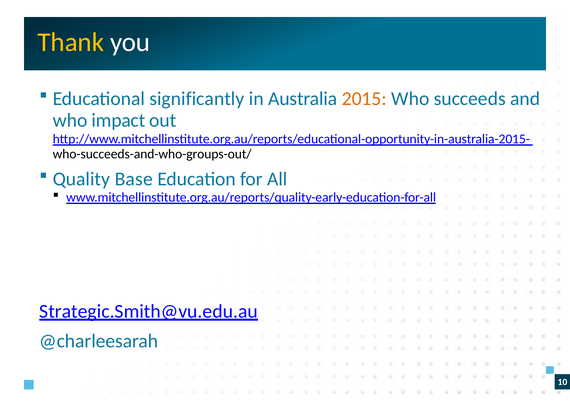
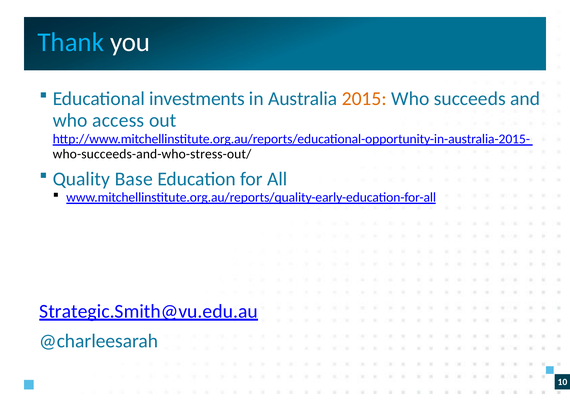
Thank colour: yellow -> light blue
significantly: significantly -> investments
impact: impact -> access
who-succeeds-and-who-groups-out/: who-succeeds-and-who-groups-out/ -> who-succeeds-and-who-stress-out/
